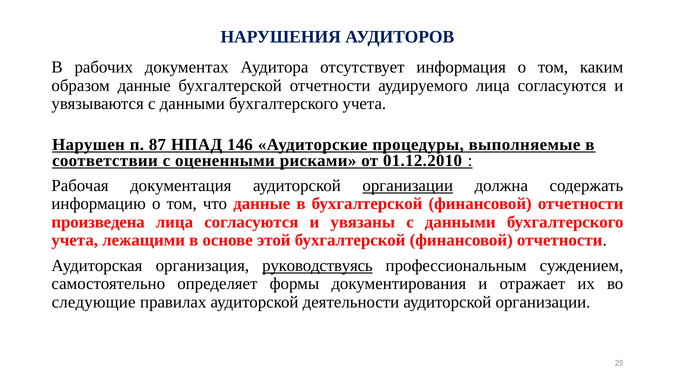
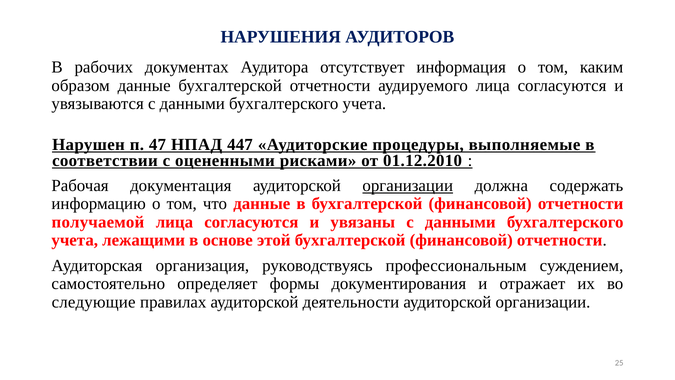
87: 87 -> 47
146: 146 -> 447
произведена: произведена -> получаемой
руководствуясь underline: present -> none
